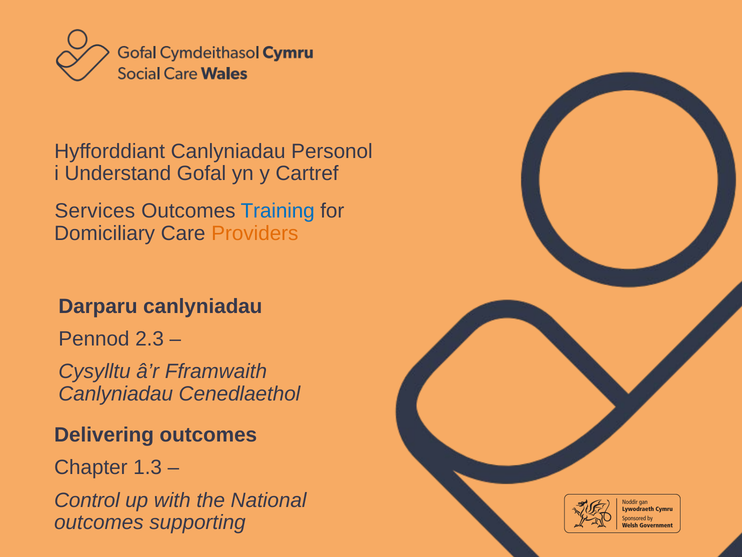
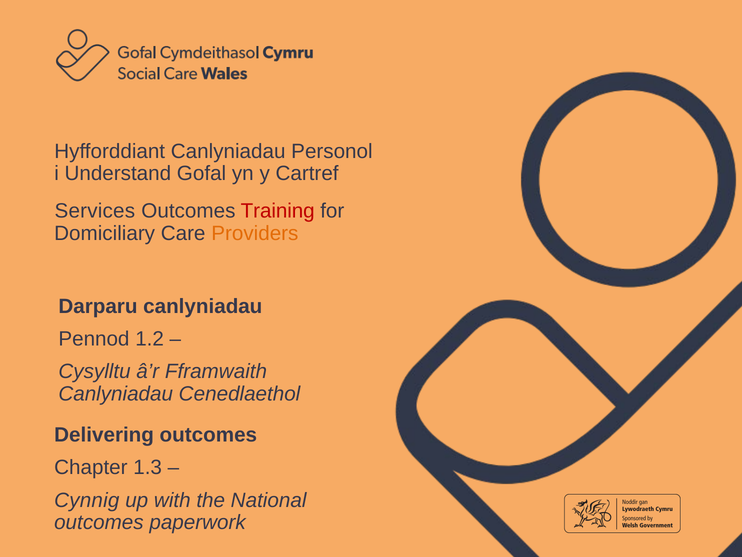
Training colour: blue -> red
2.3: 2.3 -> 1.2
Control: Control -> Cynnig
supporting: supporting -> paperwork
